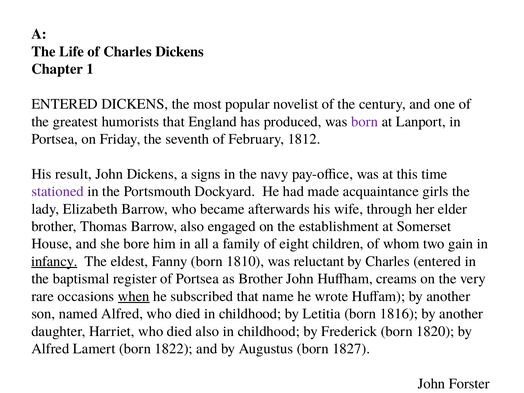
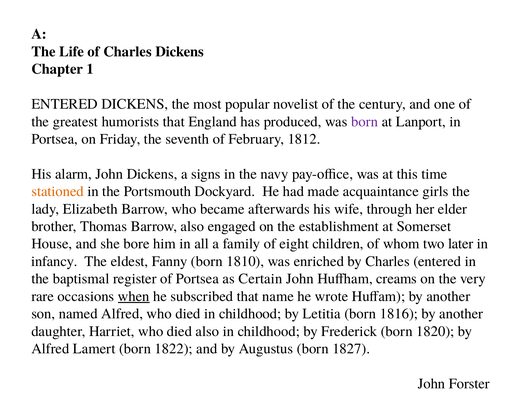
result: result -> alarm
stationed colour: purple -> orange
gain: gain -> later
infancy underline: present -> none
reluctant: reluctant -> enriched
as Brother: Brother -> Certain
